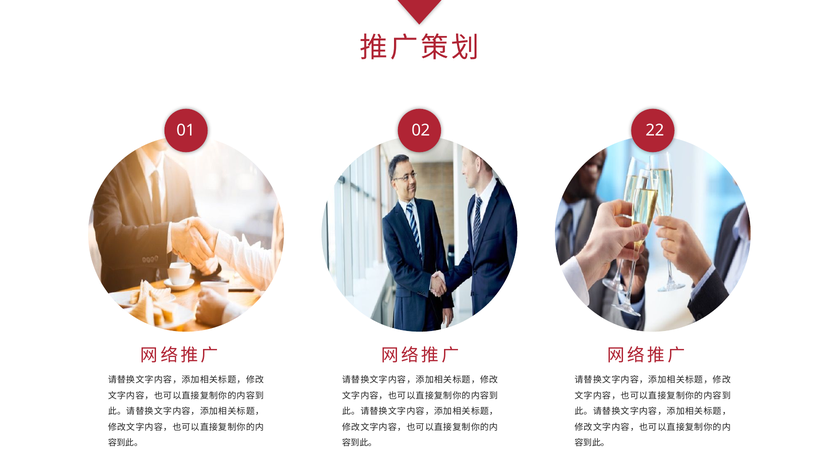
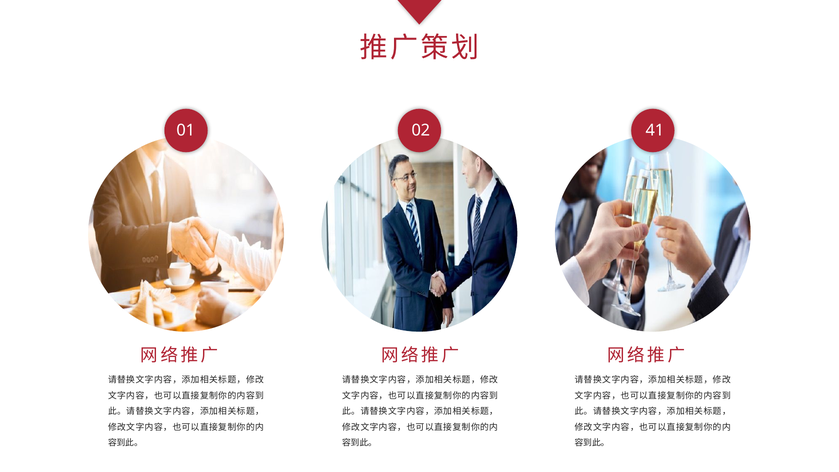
22: 22 -> 41
